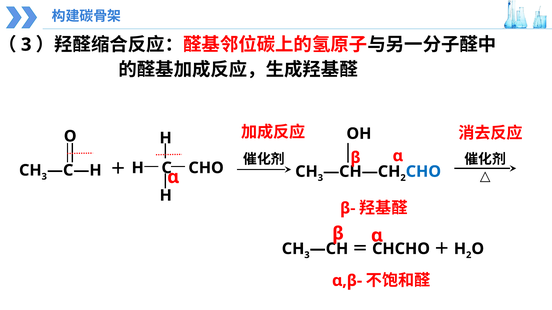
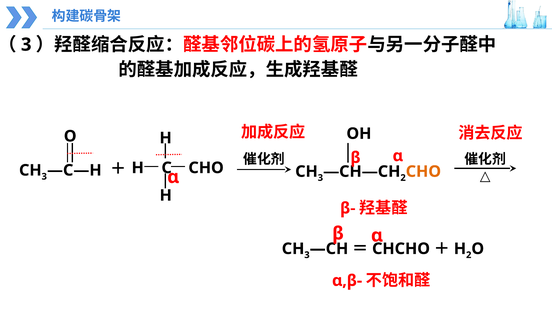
CHO at (423, 172) colour: blue -> orange
